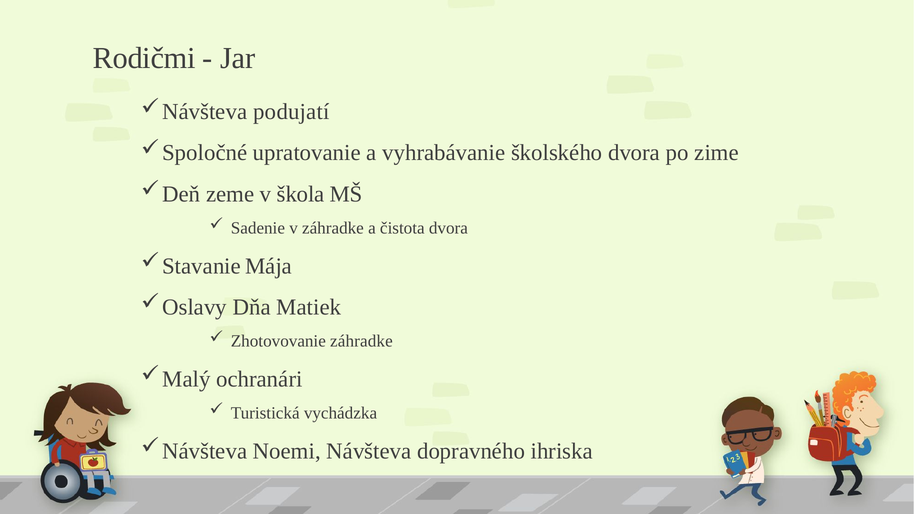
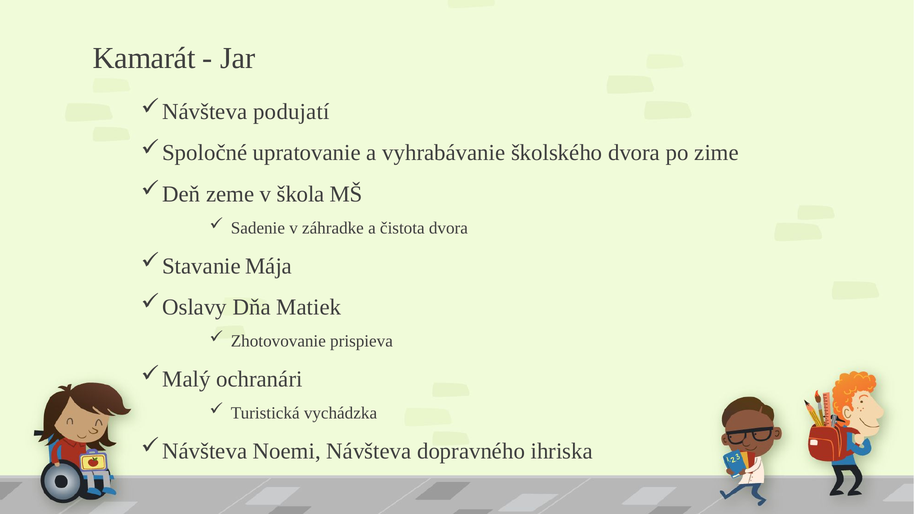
Rodičmi: Rodičmi -> Kamarát
Zhotovovanie záhradke: záhradke -> prispieva
